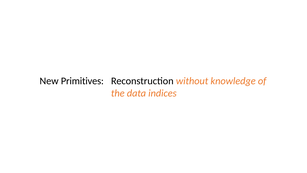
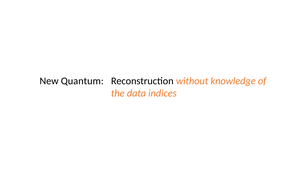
Primitives: Primitives -> Quantum
